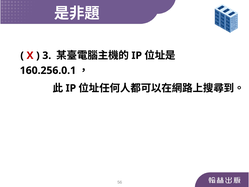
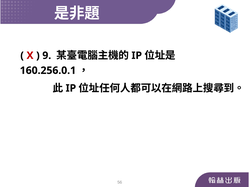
3: 3 -> 9
